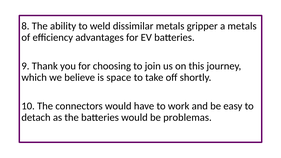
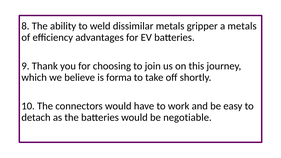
space: space -> forma
problemas: problemas -> negotiable
